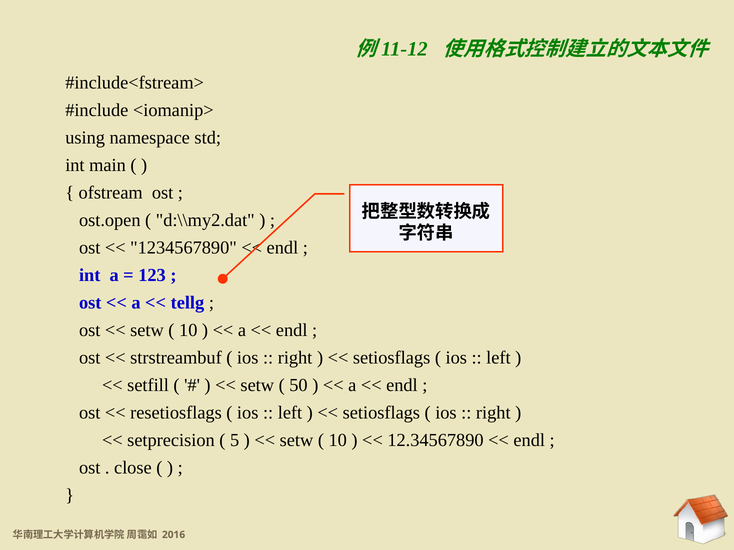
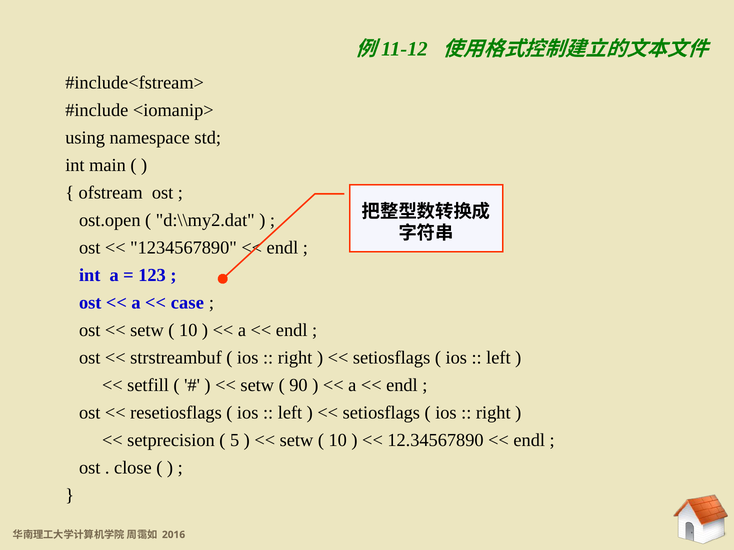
tellg: tellg -> case
50: 50 -> 90
